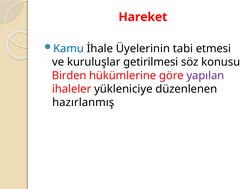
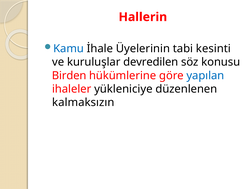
Hareket: Hareket -> Hallerin
etmesi: etmesi -> kesinti
getirilmesi: getirilmesi -> devredilen
yapılan colour: purple -> blue
hazırlanmış: hazırlanmış -> kalmaksızın
